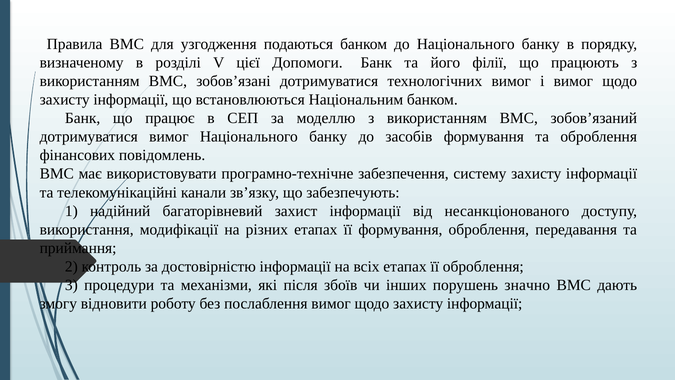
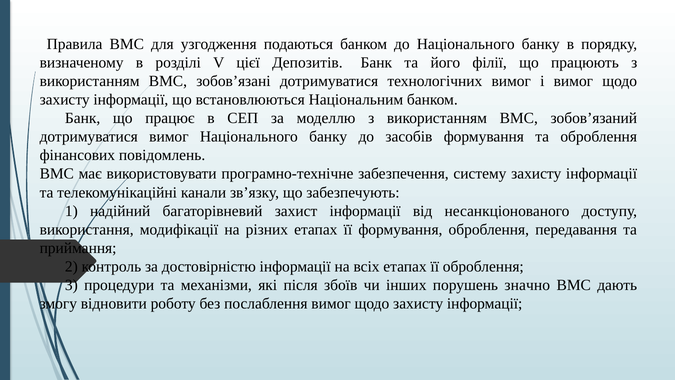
Допомоги: Допомоги -> Депозитів
